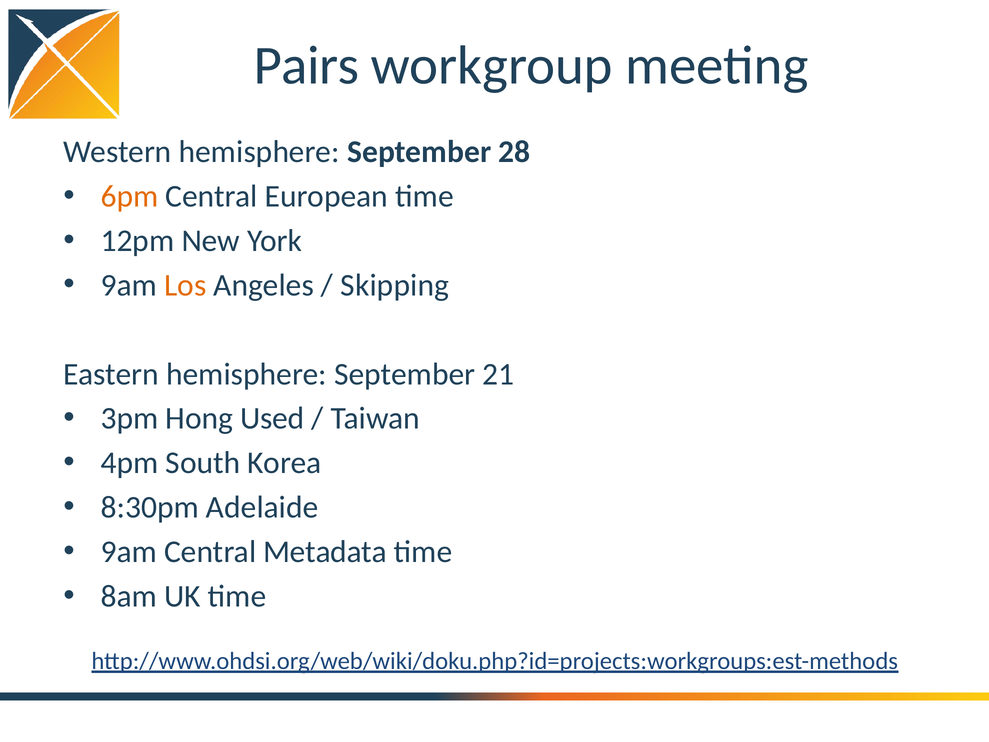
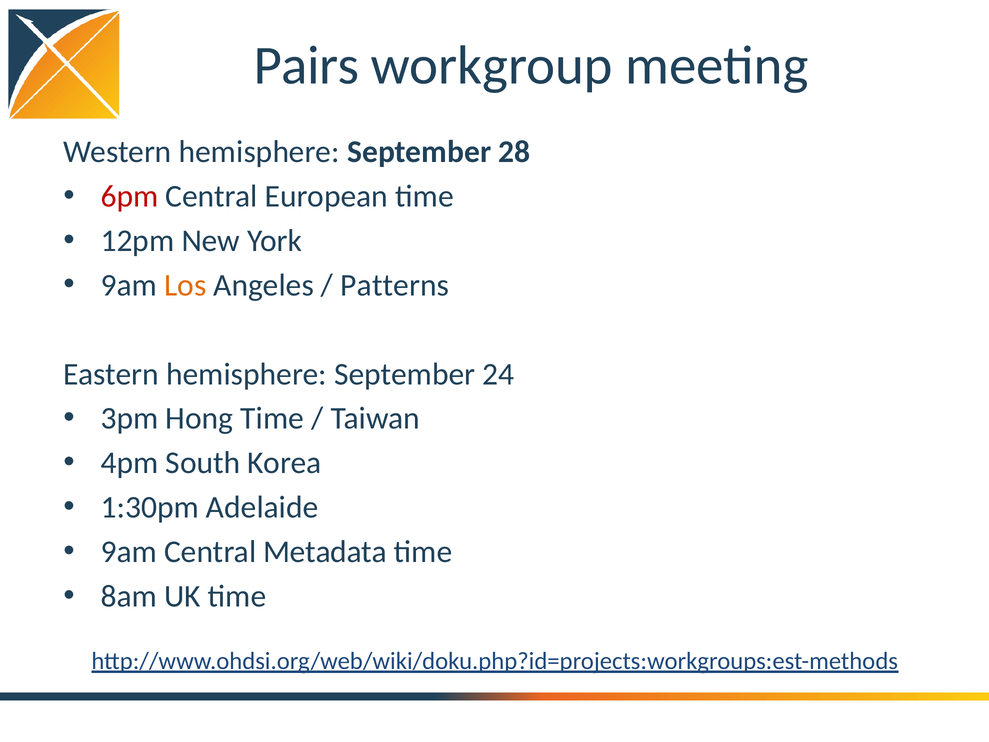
6pm colour: orange -> red
Skipping: Skipping -> Patterns
21: 21 -> 24
Hong Used: Used -> Time
8:30pm: 8:30pm -> 1:30pm
